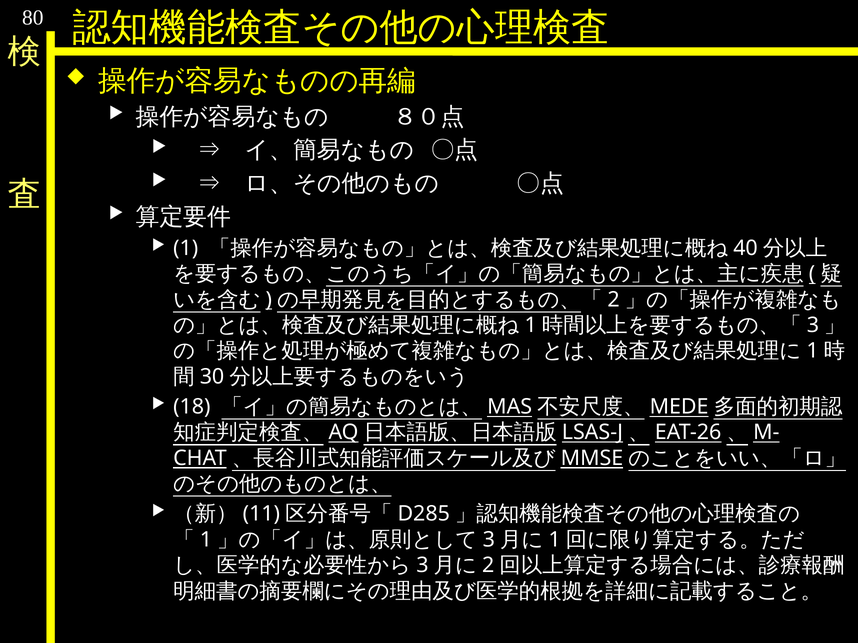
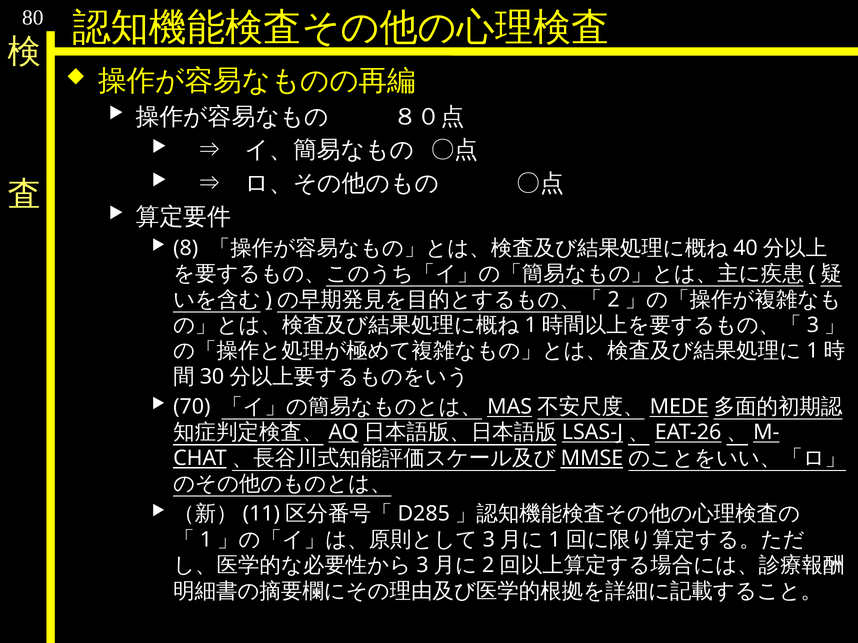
1: 1 -> 8
18: 18 -> 70
